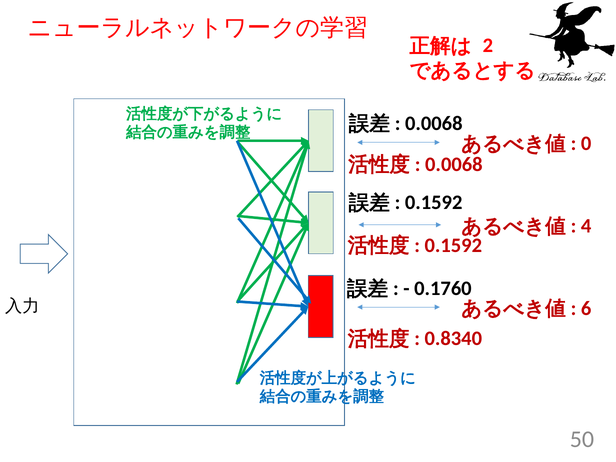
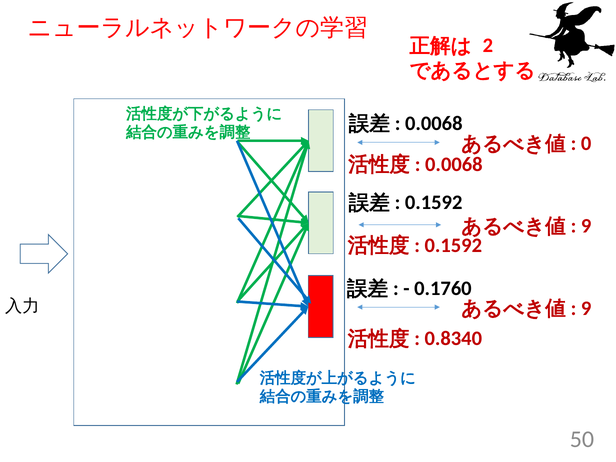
4 at (586, 226): 4 -> 9
6 at (586, 308): 6 -> 9
